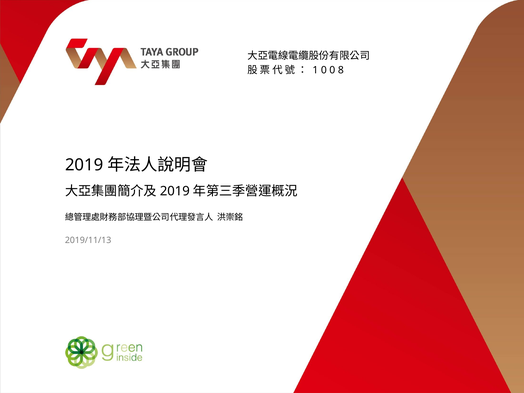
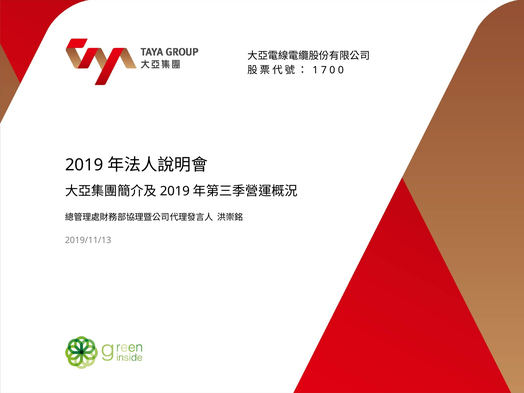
1 0: 0 -> 7
0 8: 8 -> 0
